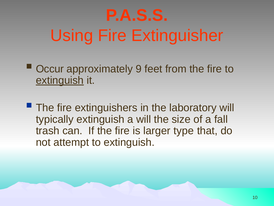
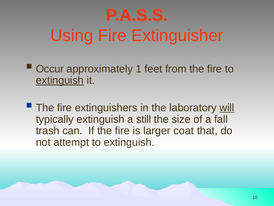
9: 9 -> 1
will at (227, 108) underline: none -> present
a will: will -> still
type: type -> coat
